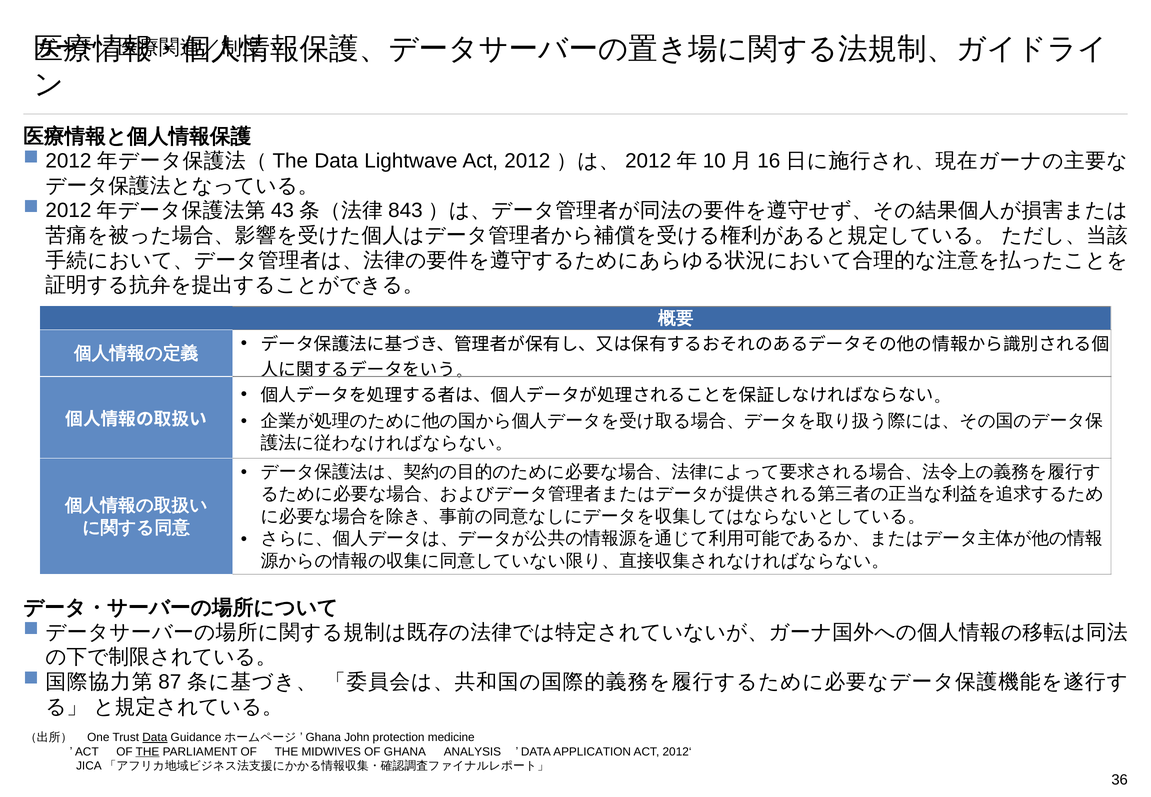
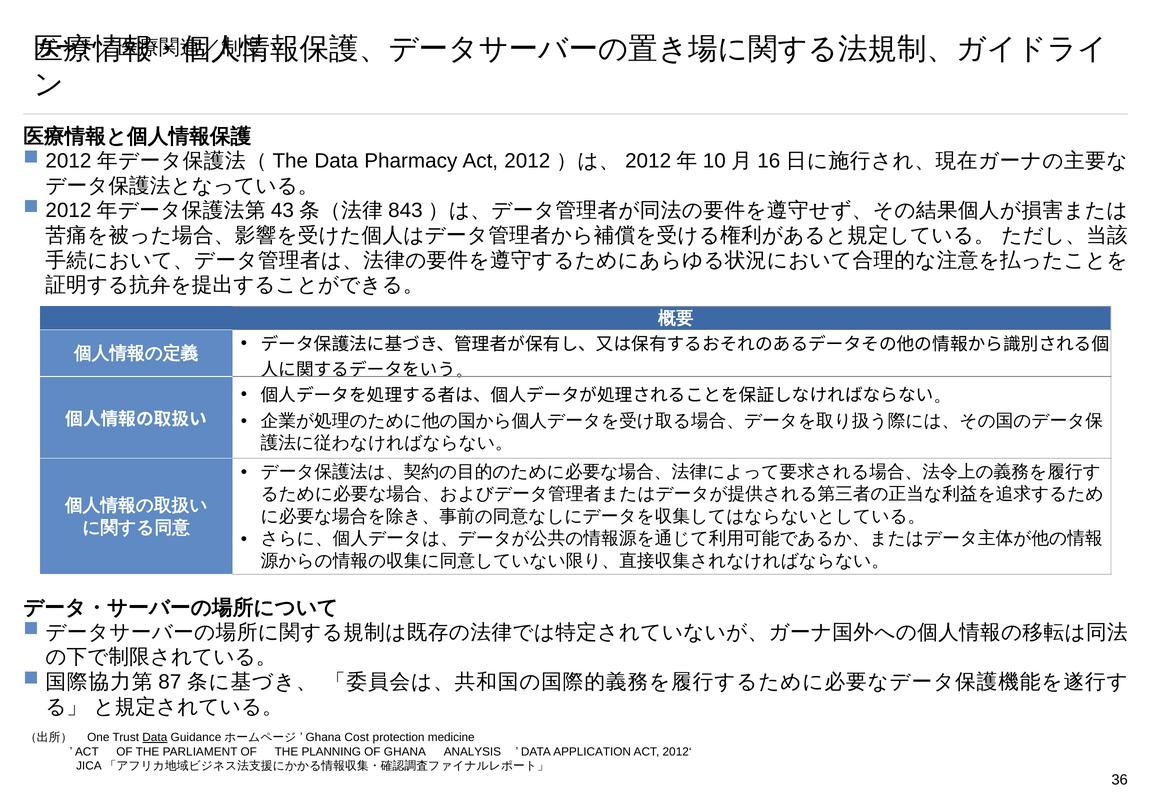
Lightwave: Lightwave -> Pharmacy
John: John -> Cost
THE at (148, 751) underline: present -> none
MIDWIVES: MIDWIVES -> PLANNING
